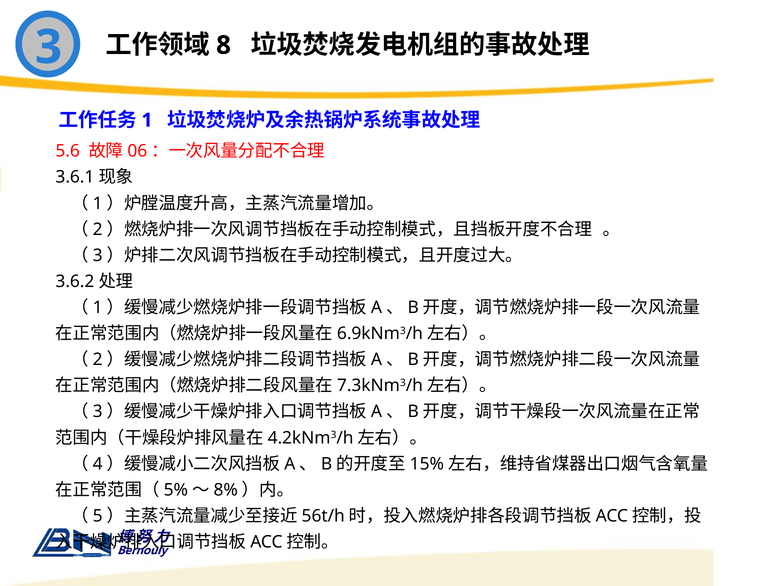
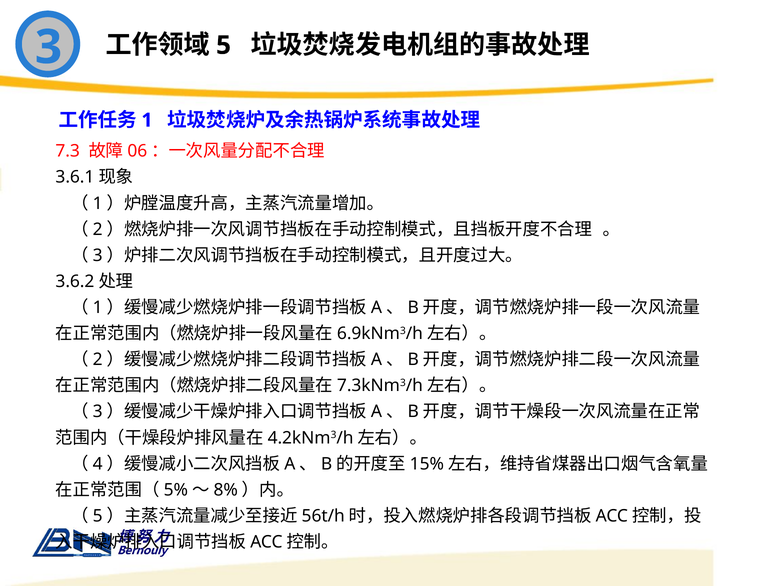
8: 8 -> 5
5.6: 5.6 -> 7.3
